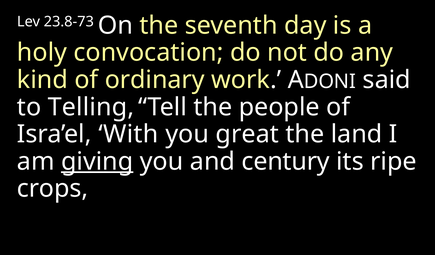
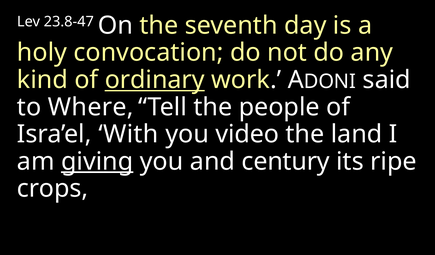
23.8-73: 23.8-73 -> 23.8-47
ordinary underline: none -> present
Telling: Telling -> Where
great: great -> video
